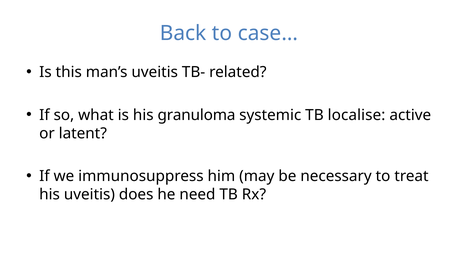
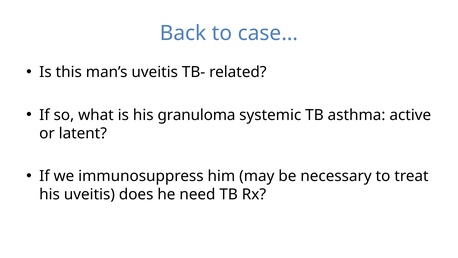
localise: localise -> asthma
